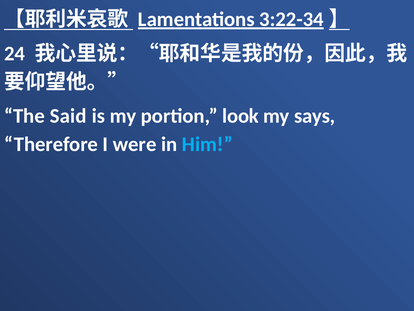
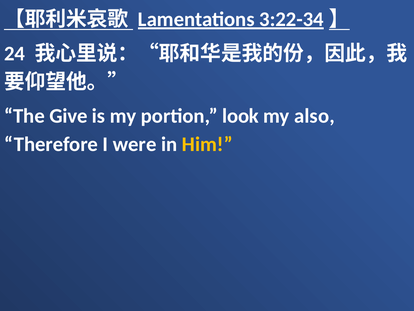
Said: Said -> Give
says: says -> also
Him colour: light blue -> yellow
